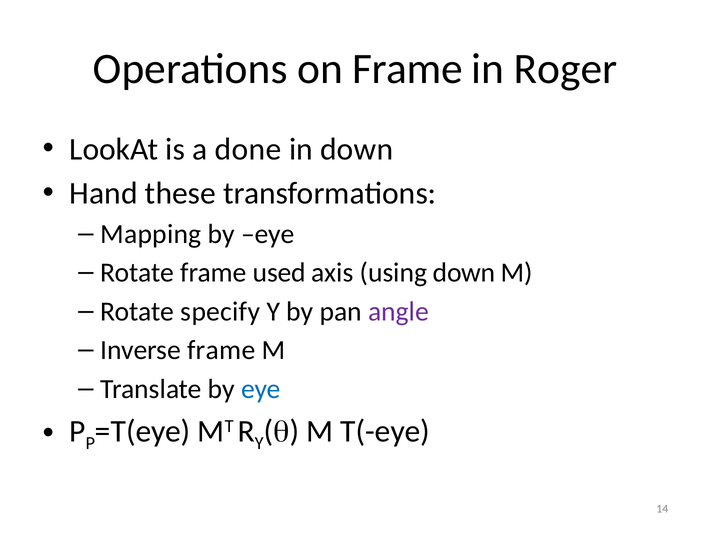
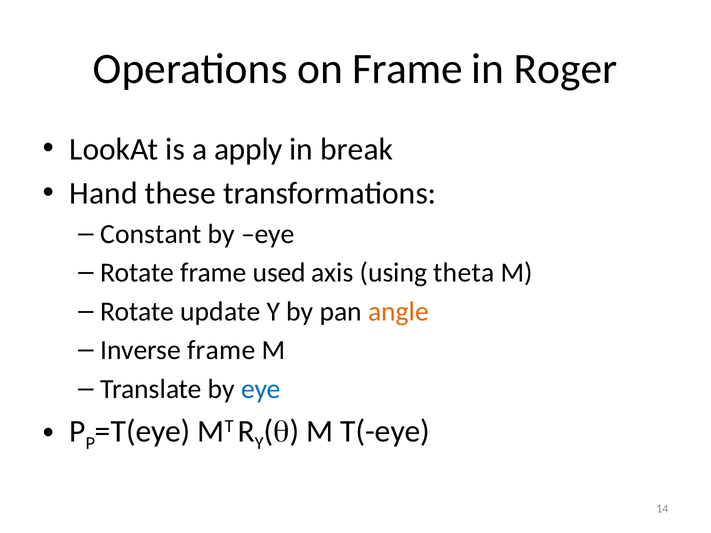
done: done -> apply
in down: down -> break
Mapping: Mapping -> Constant
using down: down -> theta
specify: specify -> update
angle colour: purple -> orange
